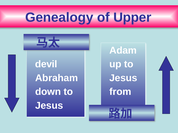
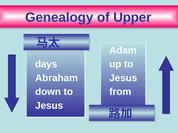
devil: devil -> days
